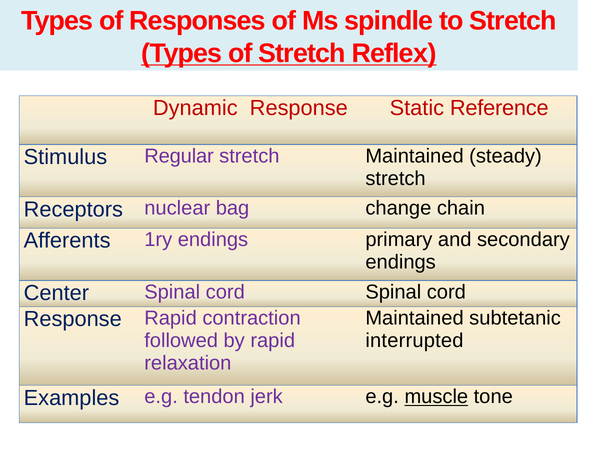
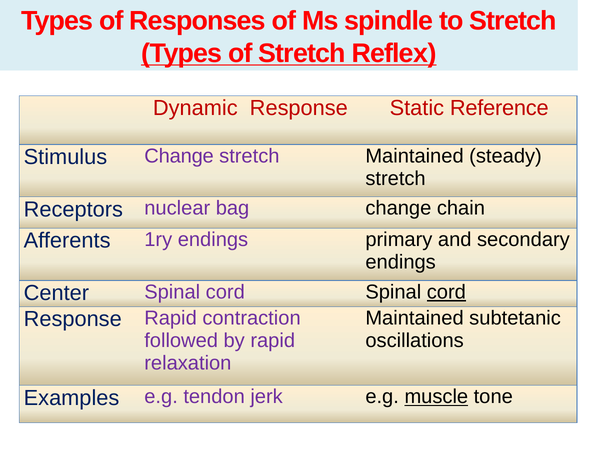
Stimulus Regular: Regular -> Change
cord at (446, 292) underline: none -> present
interrupted: interrupted -> oscillations
